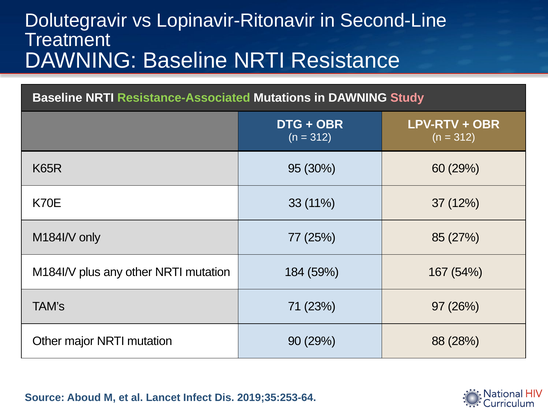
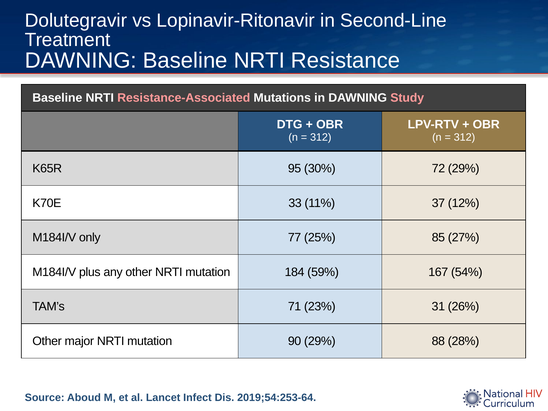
Resistance-Associated colour: light green -> pink
60: 60 -> 72
97: 97 -> 31
2019;35:253-64: 2019;35:253-64 -> 2019;54:253-64
